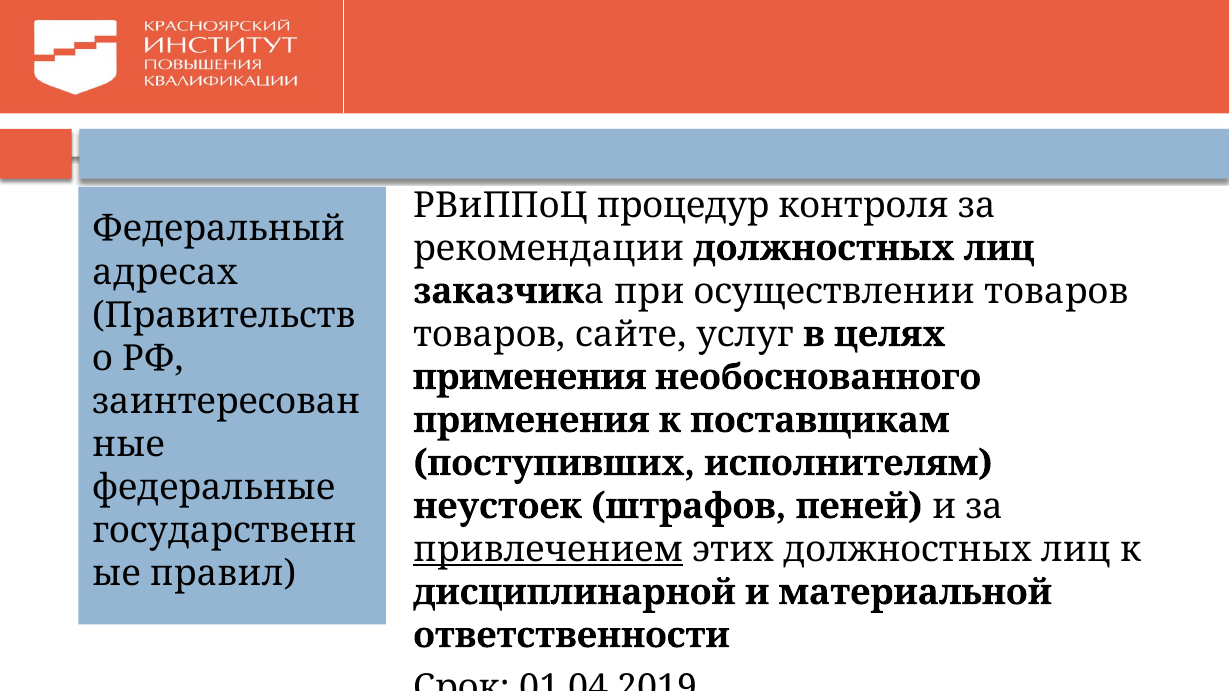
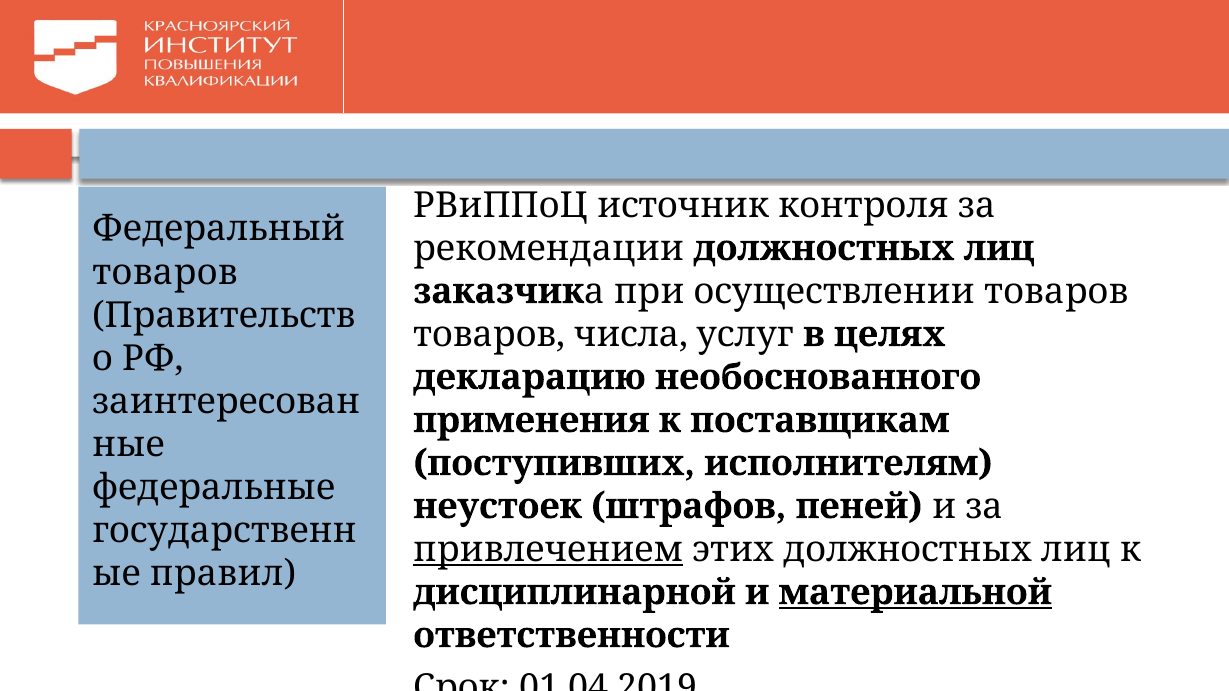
процедур: процедур -> источник
адресах at (165, 272): адресах -> товаров
сайте: сайте -> числа
применения at (530, 377): применения -> декларацию
материальной underline: none -> present
